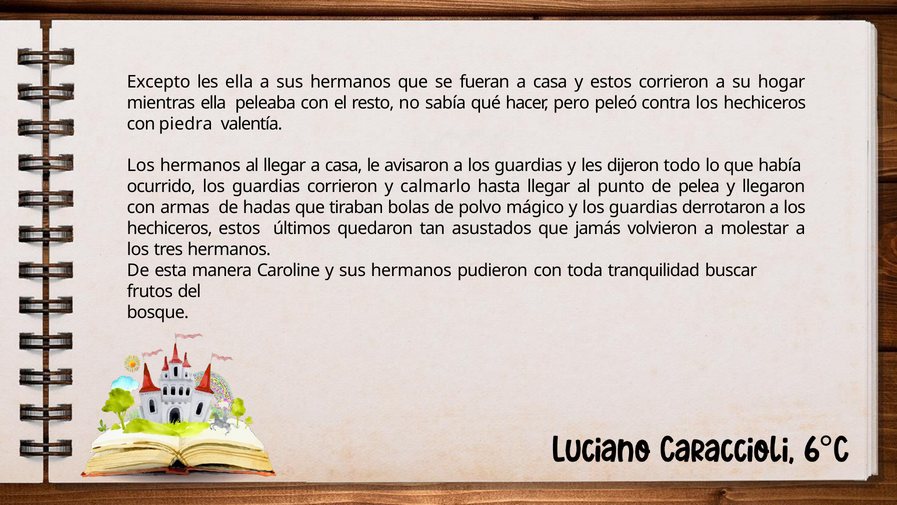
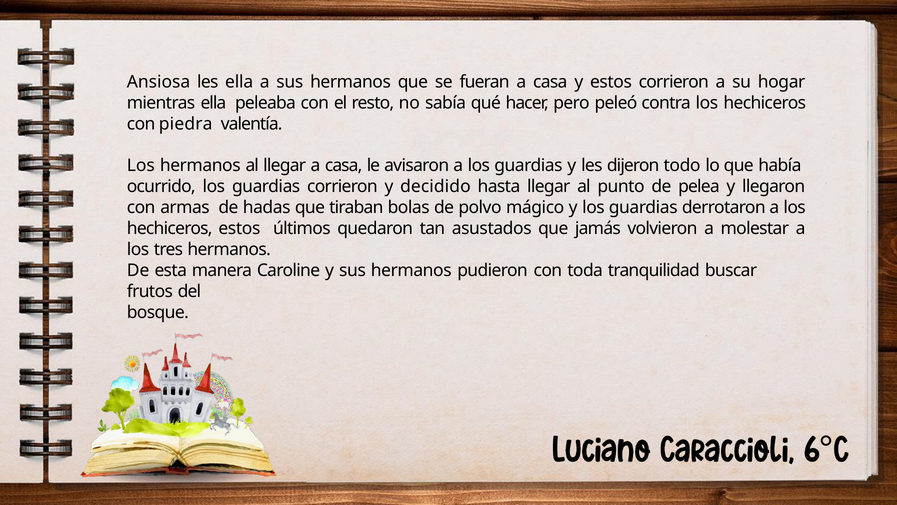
Excepto: Excepto -> Ansiosa
calmarlo: calmarlo -> decidido
